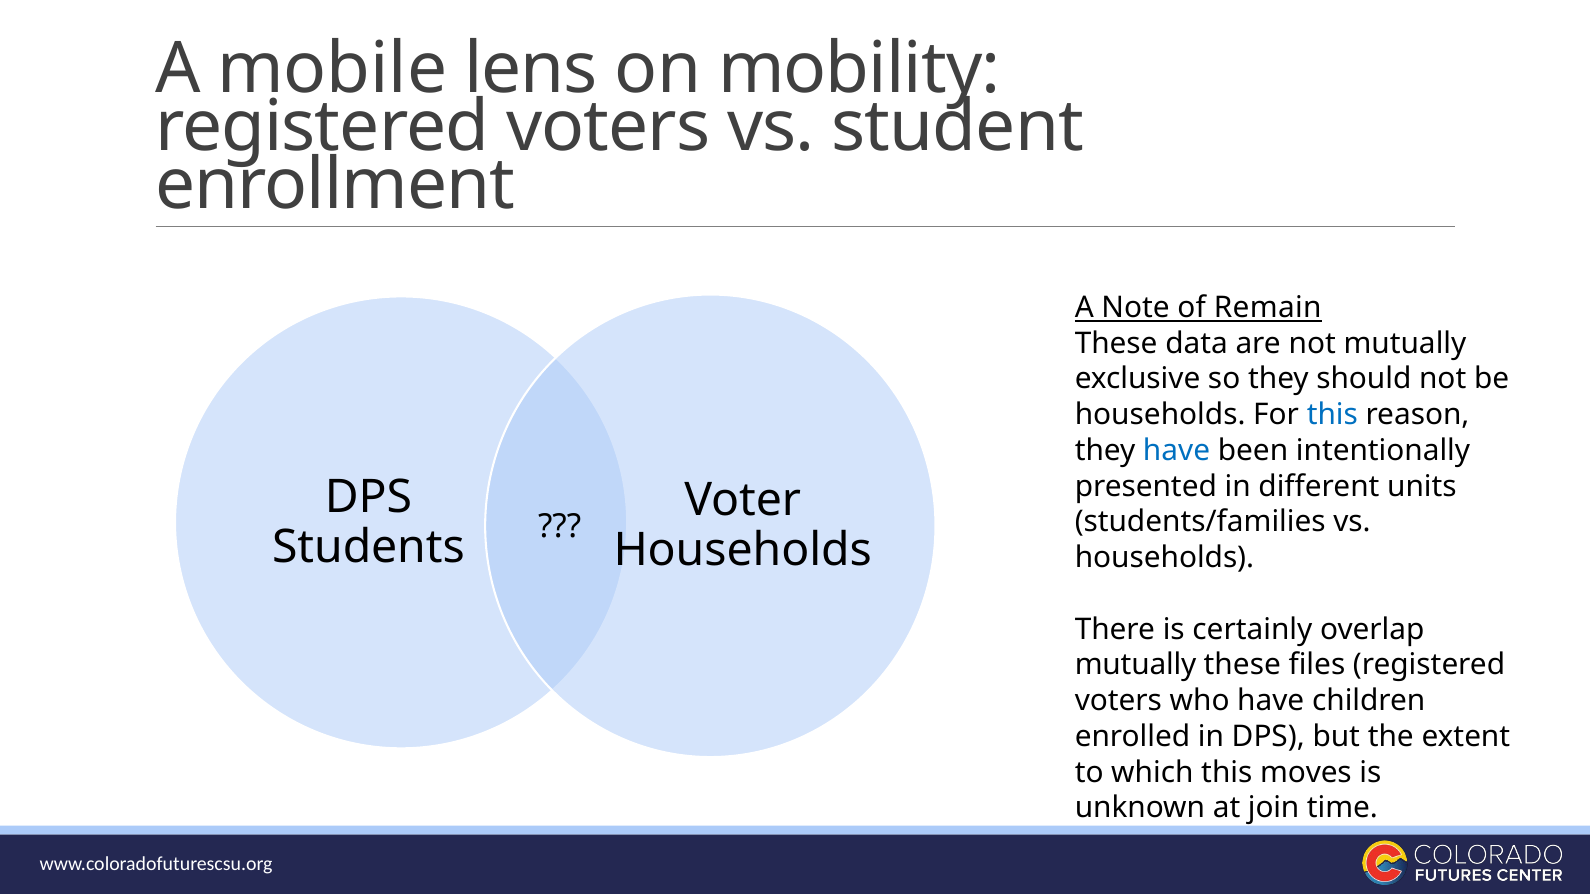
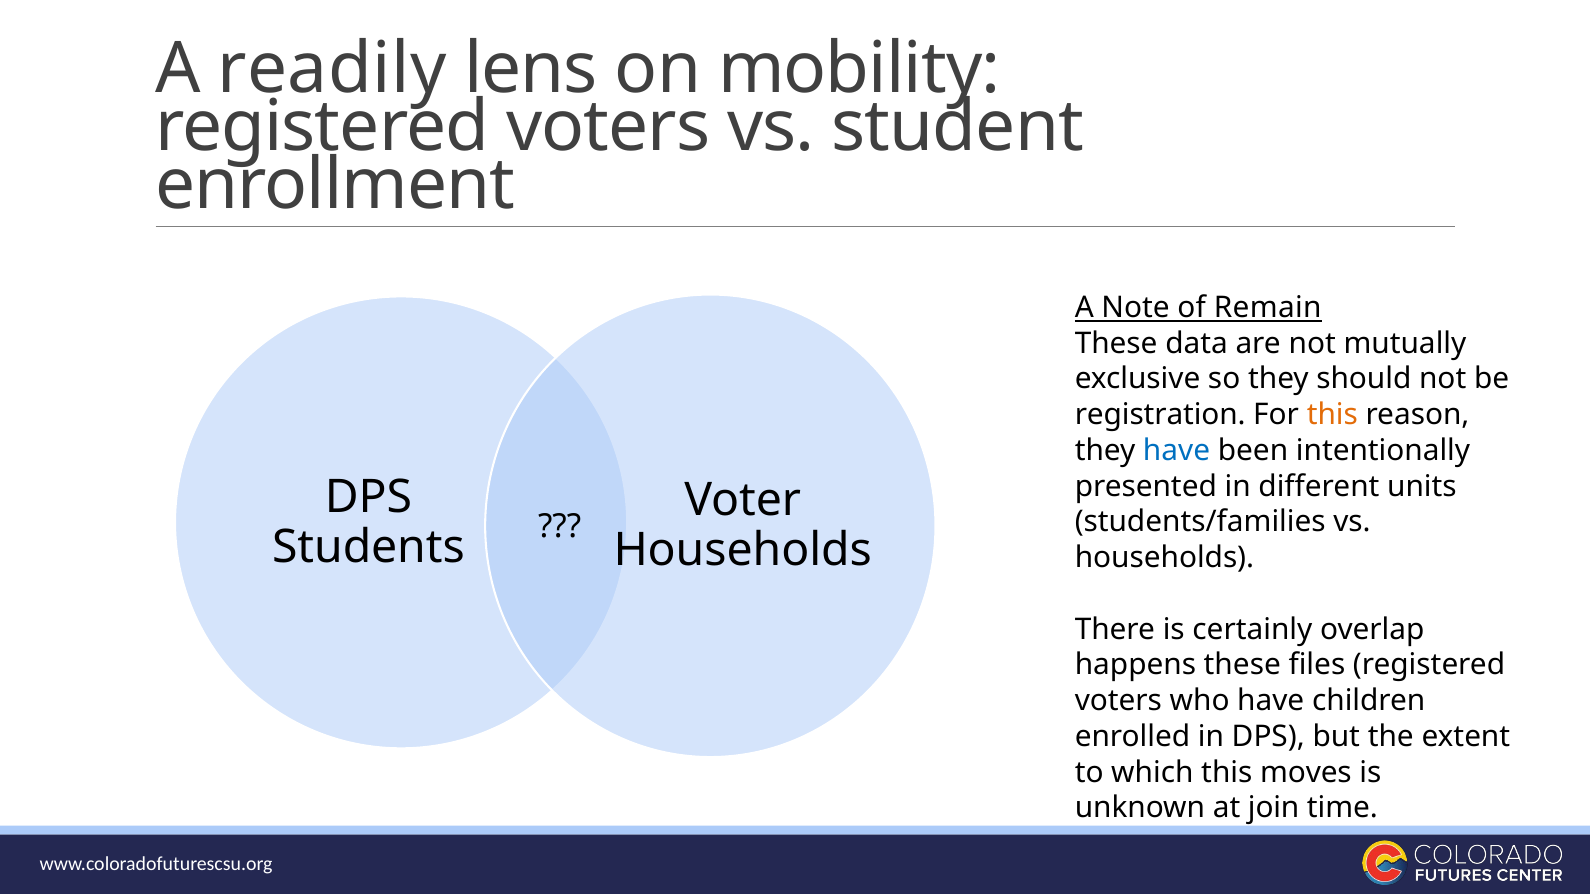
mobile: mobile -> readily
households at (1160, 415): households -> registration
this at (1332, 415) colour: blue -> orange
mutually at (1136, 665): mutually -> happens
